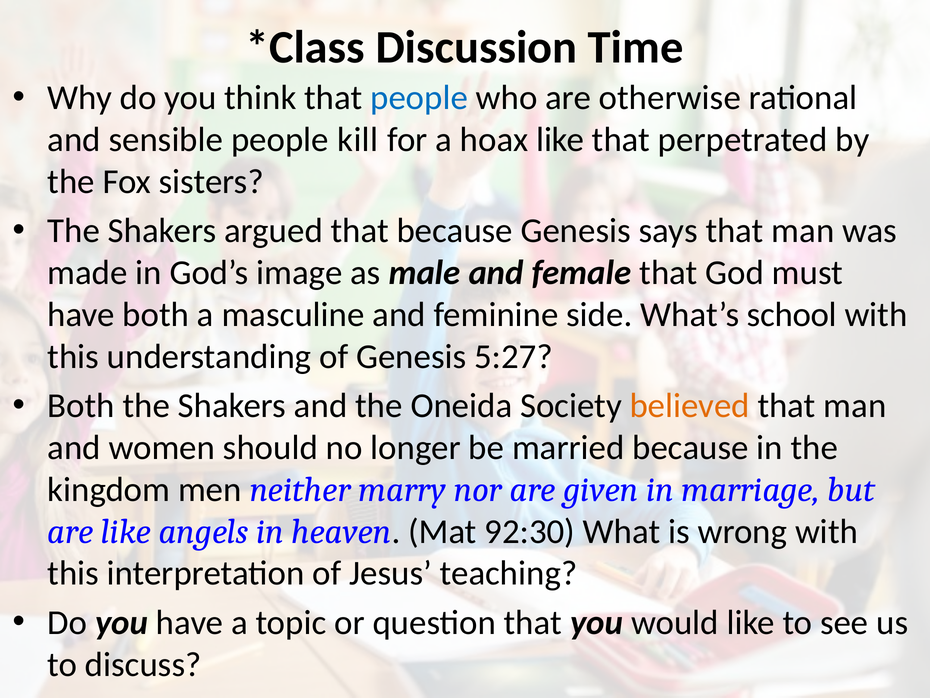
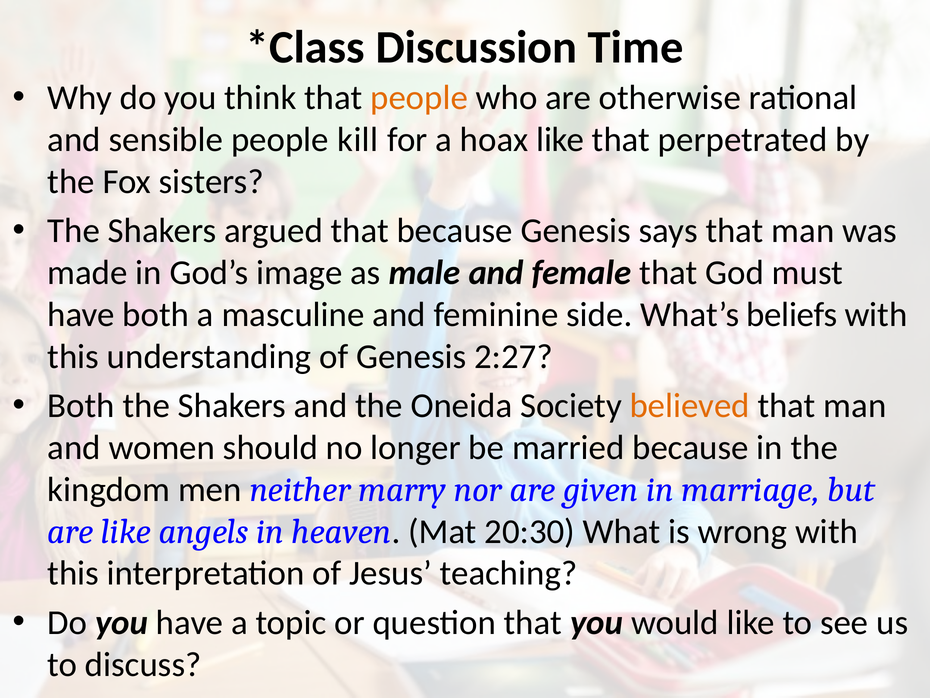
people at (419, 98) colour: blue -> orange
school: school -> beliefs
5:27: 5:27 -> 2:27
92:30: 92:30 -> 20:30
